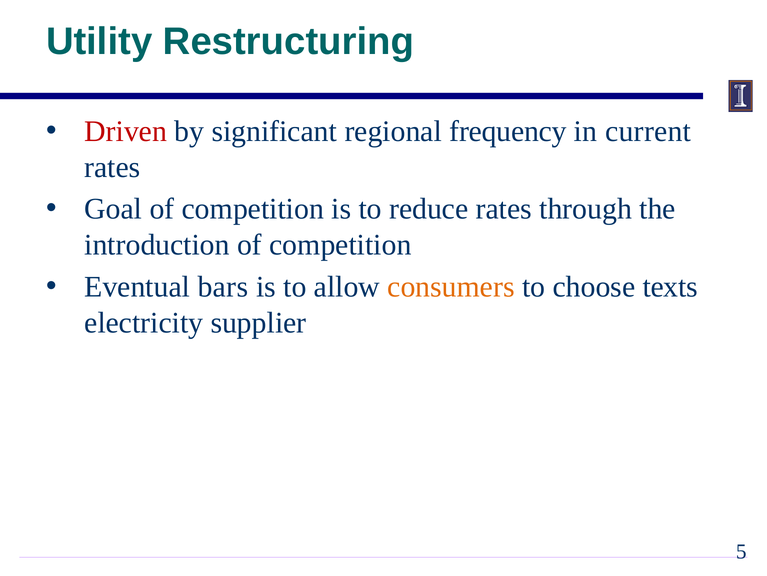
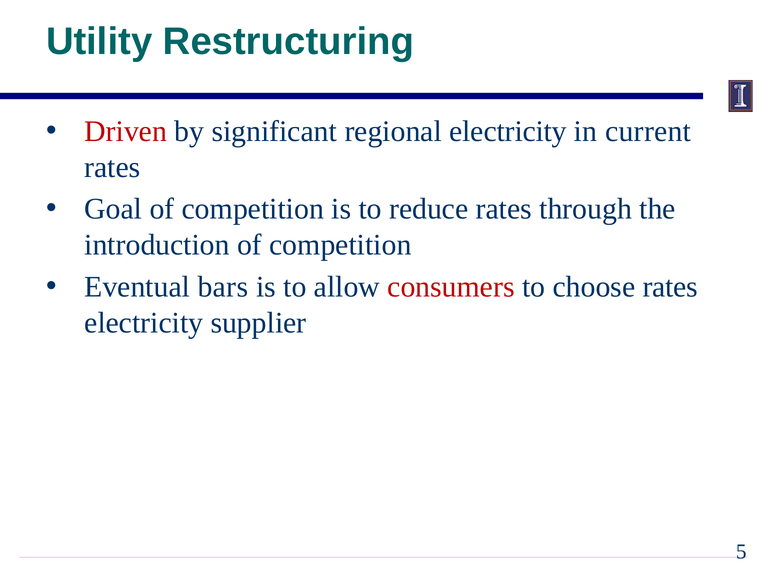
regional frequency: frequency -> electricity
consumers colour: orange -> red
choose texts: texts -> rates
